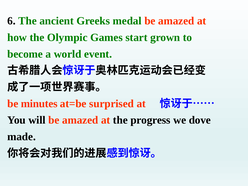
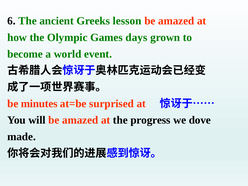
medal: medal -> lesson
start: start -> days
